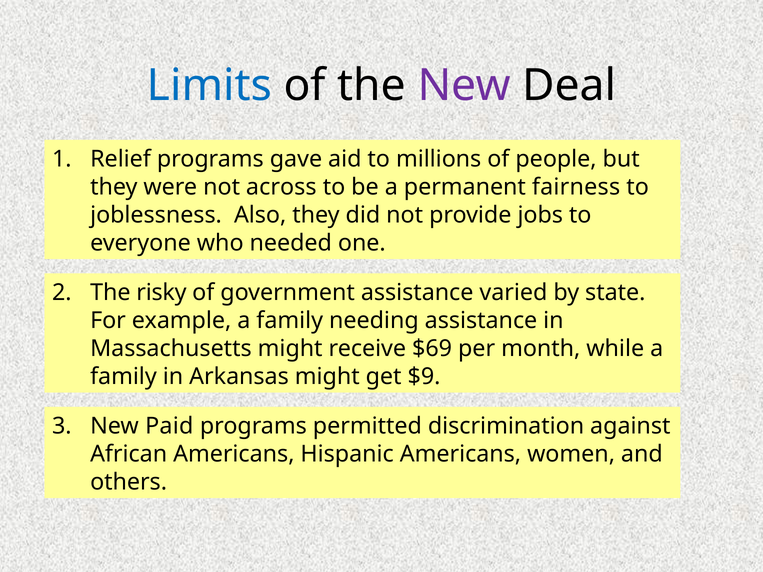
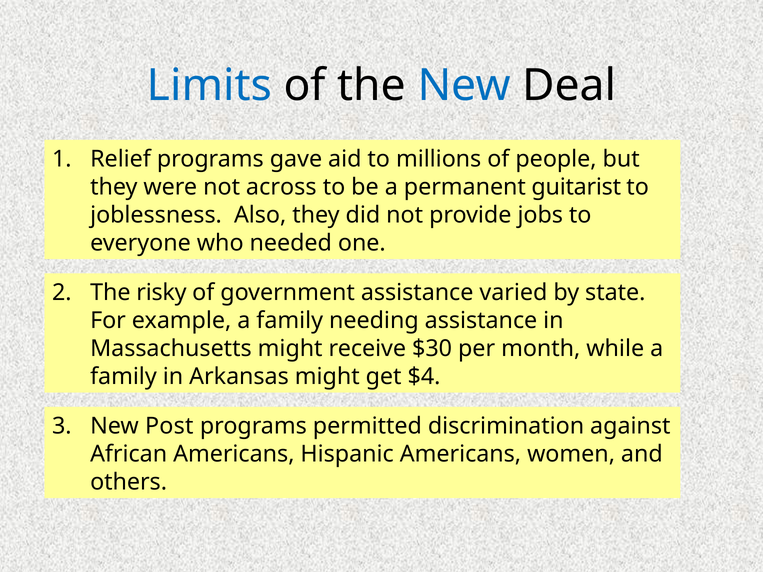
New at (464, 86) colour: purple -> blue
fairness: fairness -> guitarist
$69: $69 -> $30
$9: $9 -> $4
Paid: Paid -> Post
